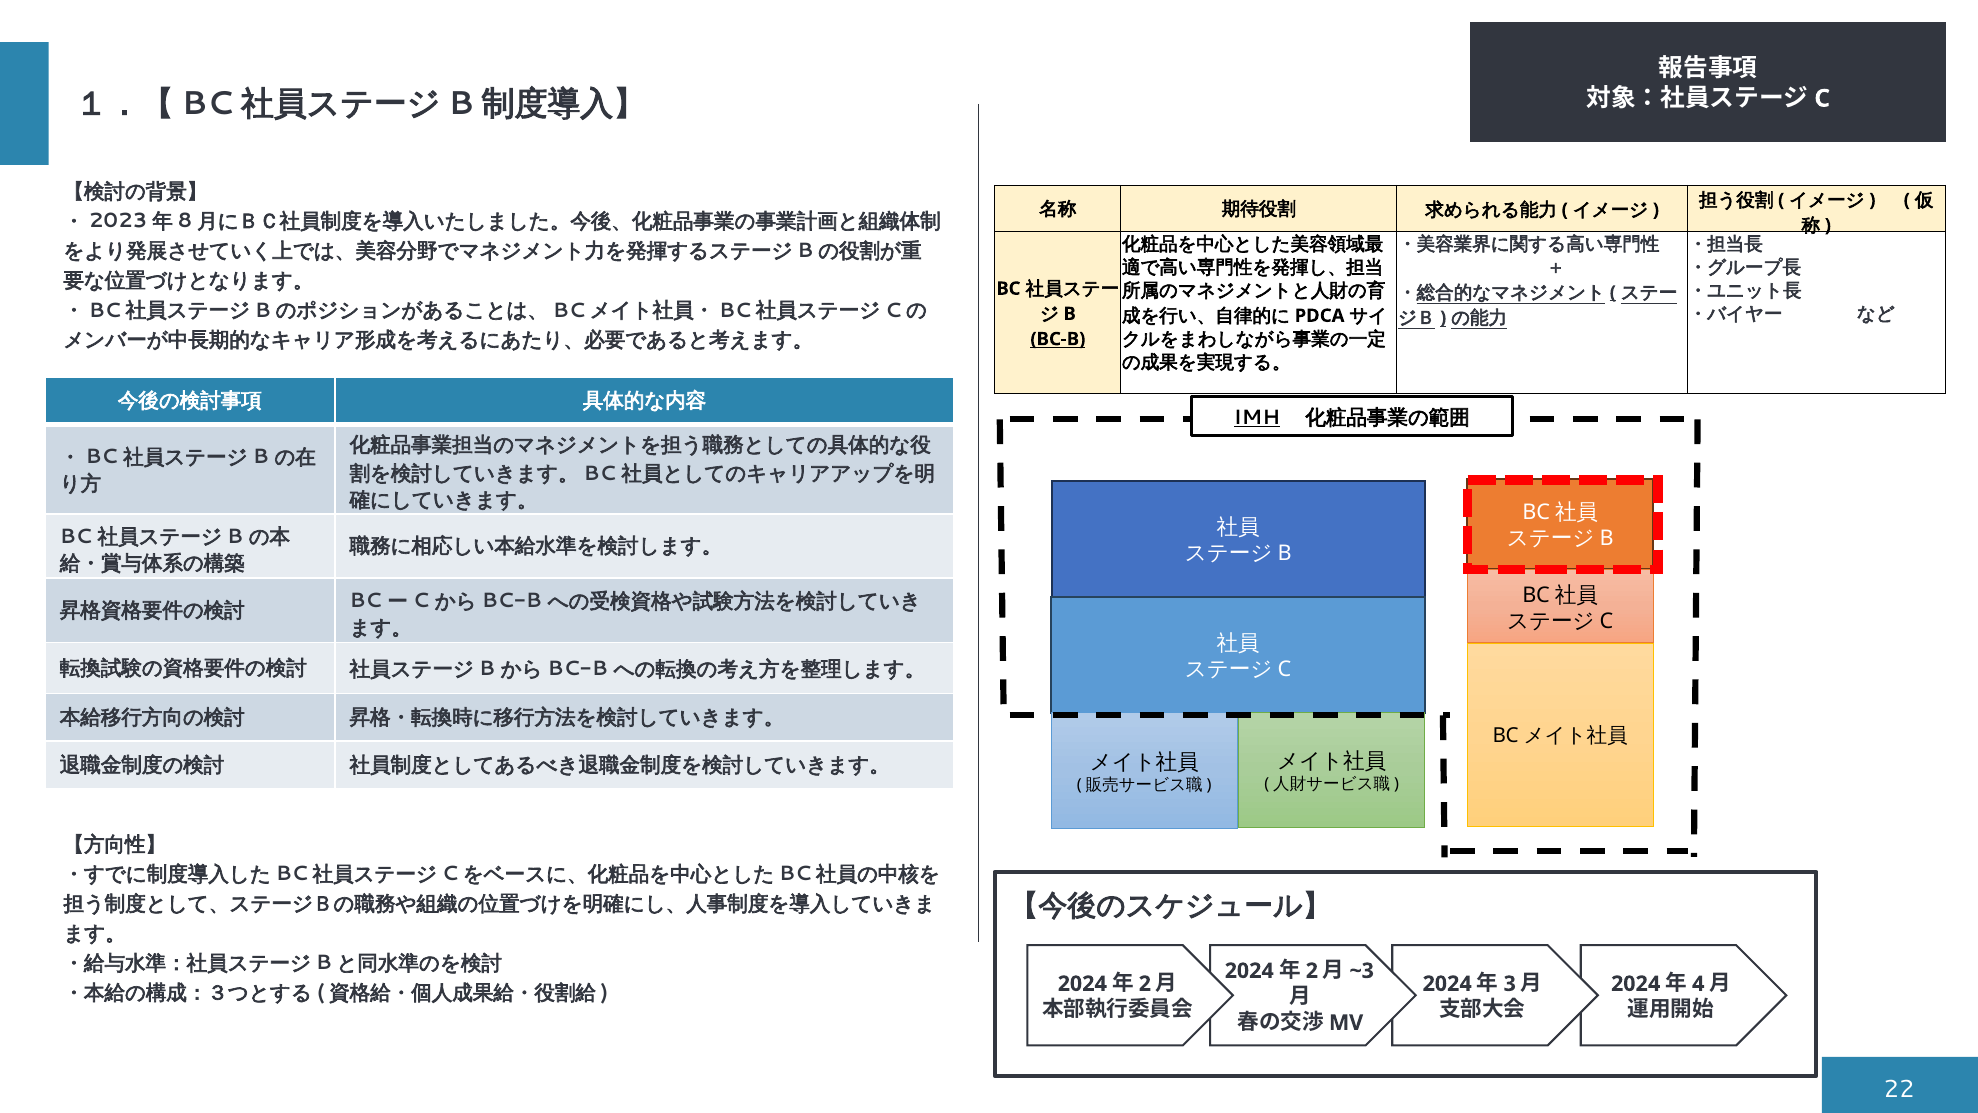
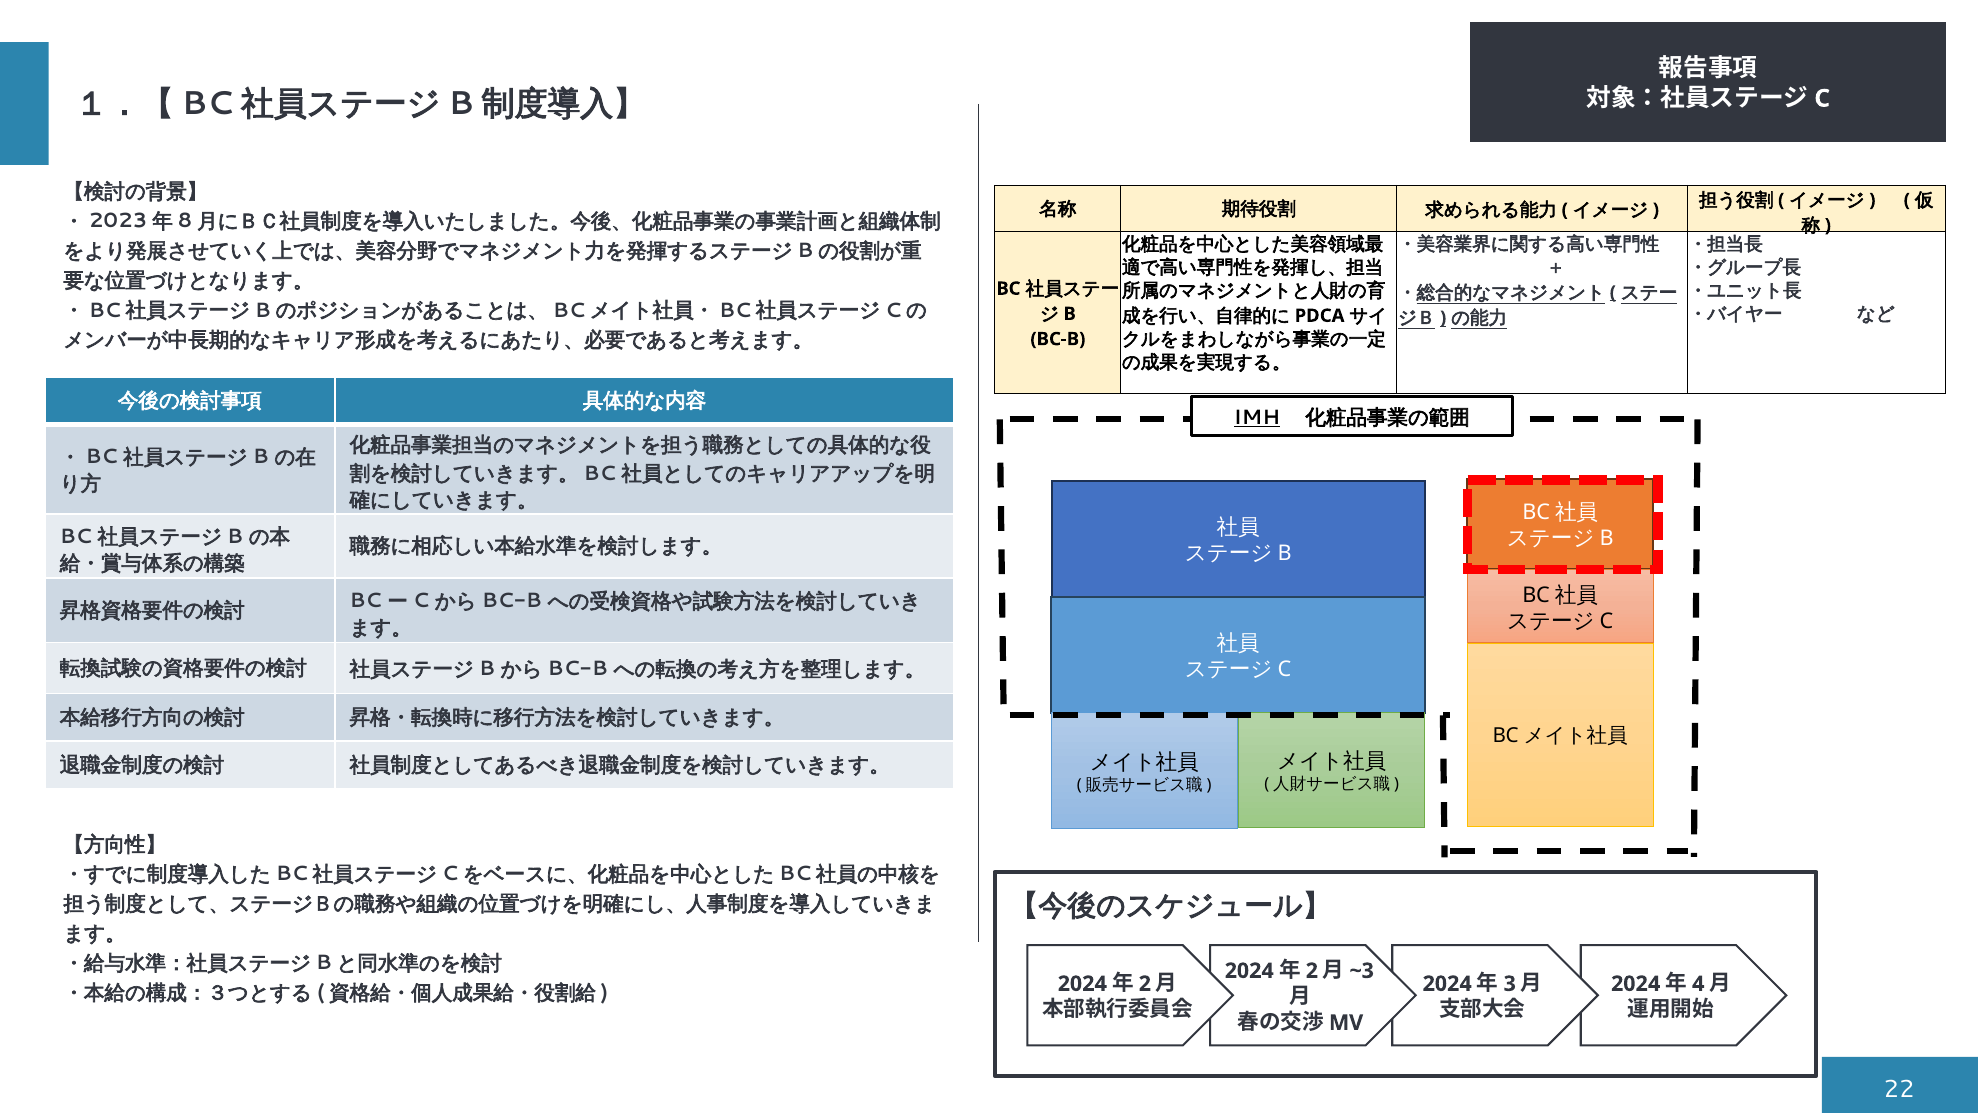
BC-B underline: present -> none
